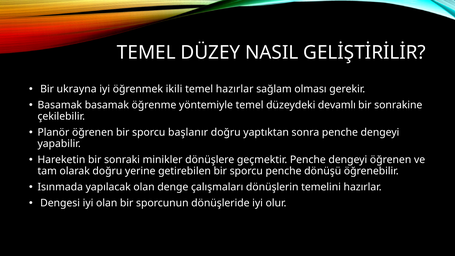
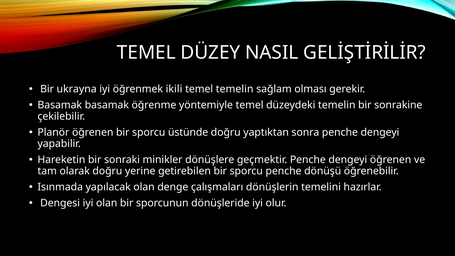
temel hazırlar: hazırlar -> temelin
düzeydeki devamlı: devamlı -> temelin
başlanır: başlanır -> üstünde
